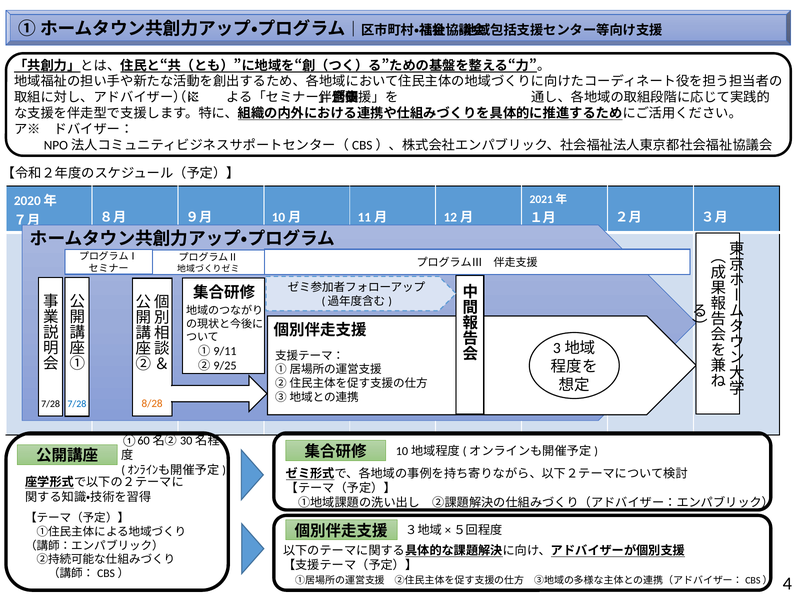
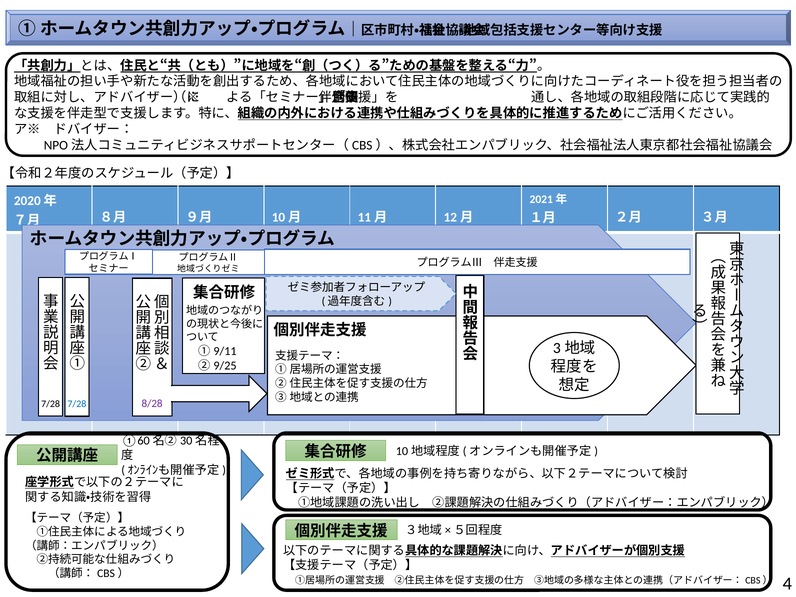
8/28 colour: orange -> purple
